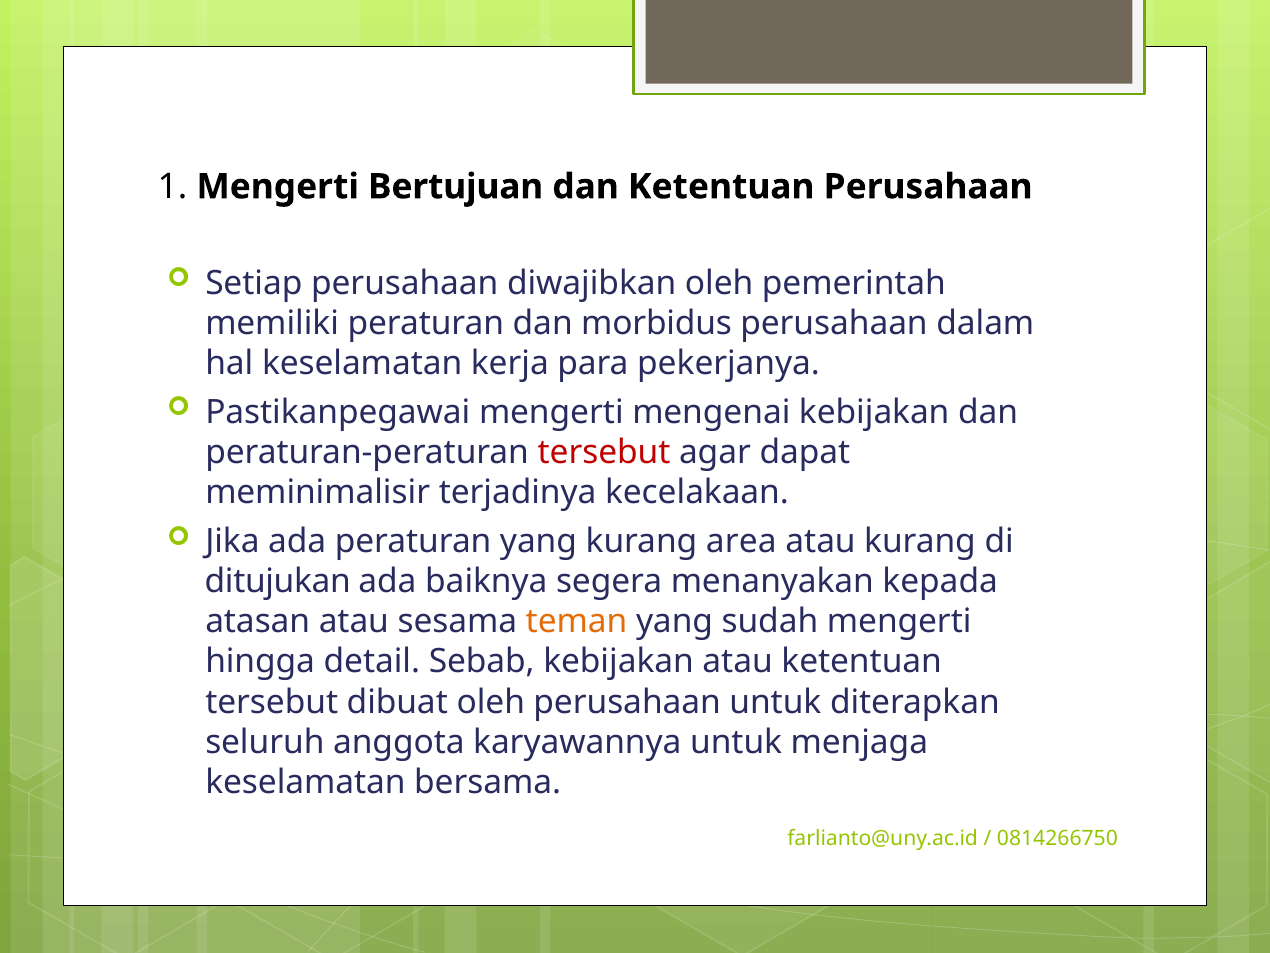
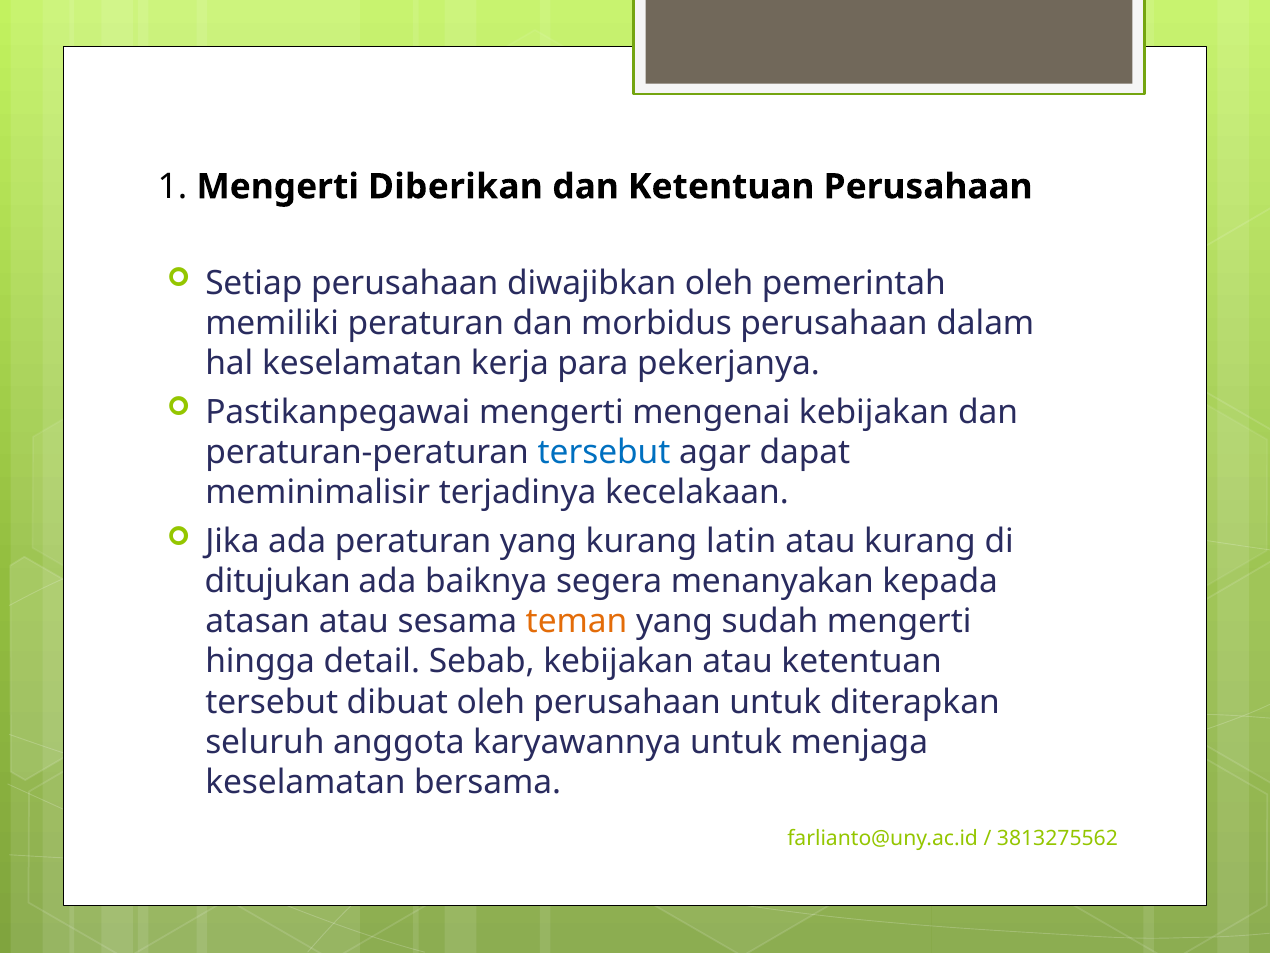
Bertujuan: Bertujuan -> Diberikan
tersebut at (604, 452) colour: red -> blue
area: area -> latin
0814266750: 0814266750 -> 3813275562
